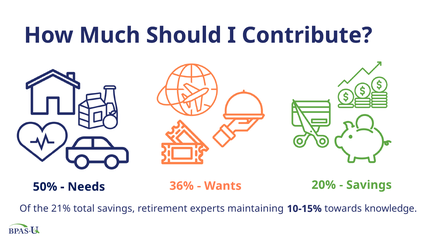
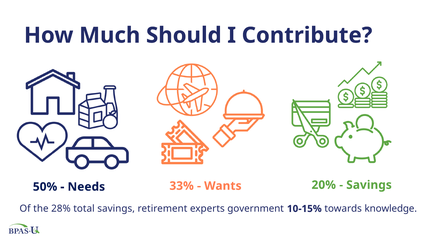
36%: 36% -> 33%
21%: 21% -> 28%
maintaining: maintaining -> government
